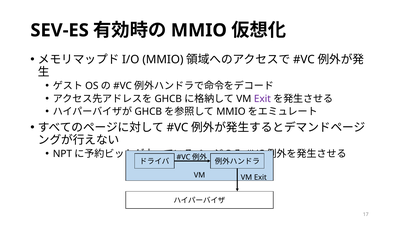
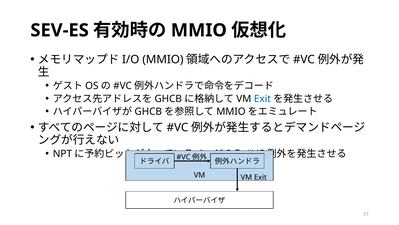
Exit at (262, 98) colour: purple -> blue
